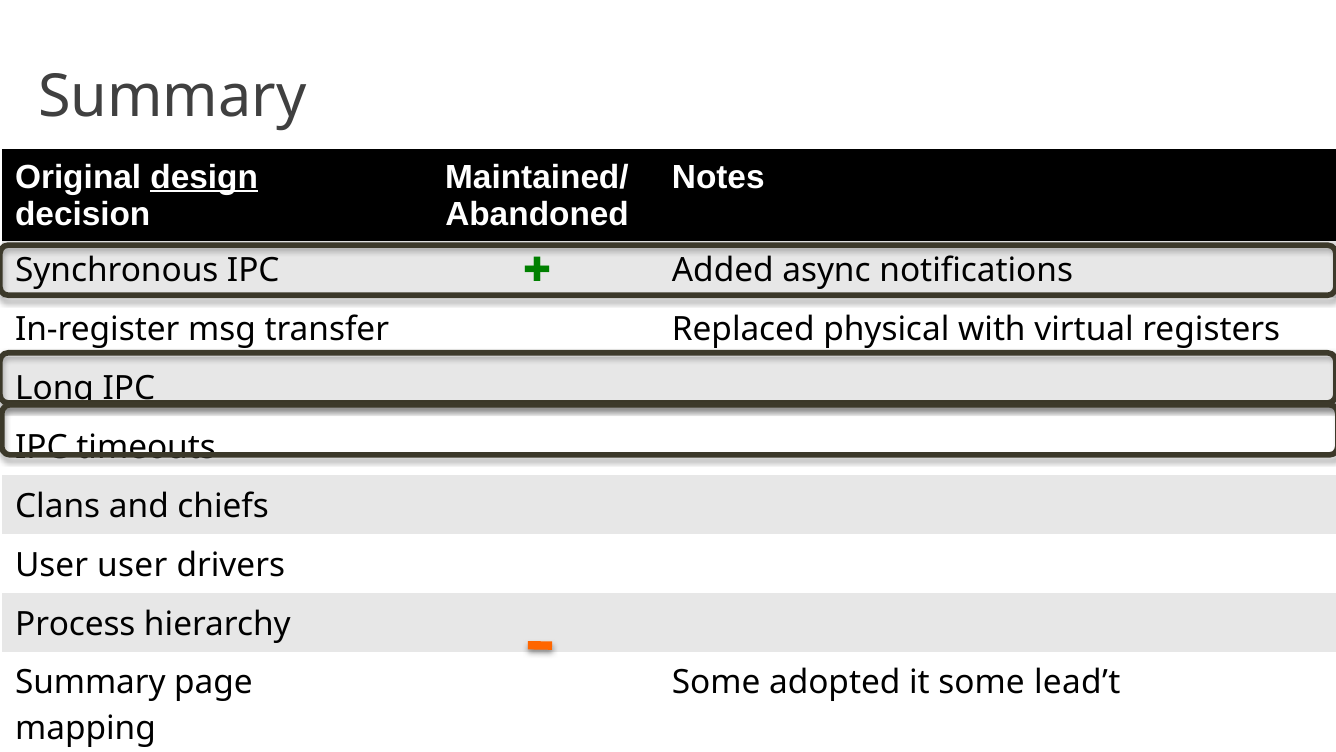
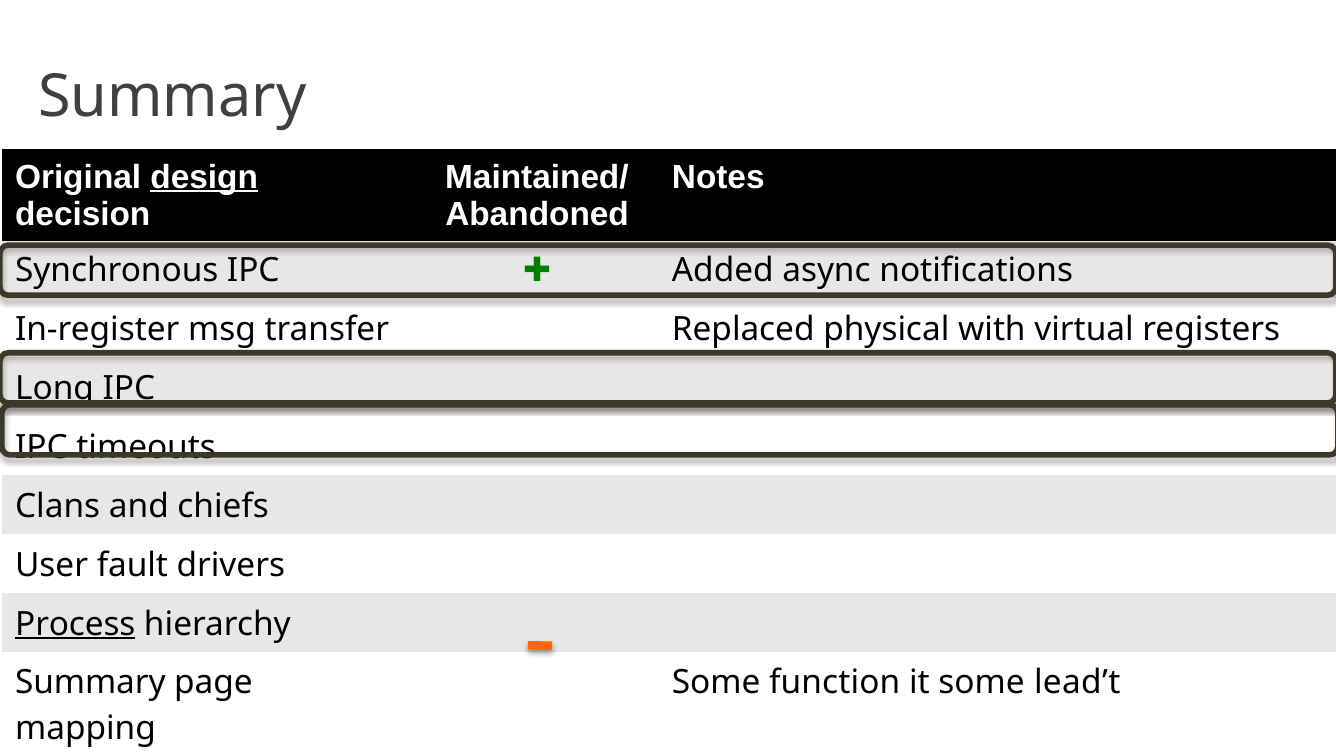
User user: user -> fault
Process underline: none -> present
adopted: adopted -> function
